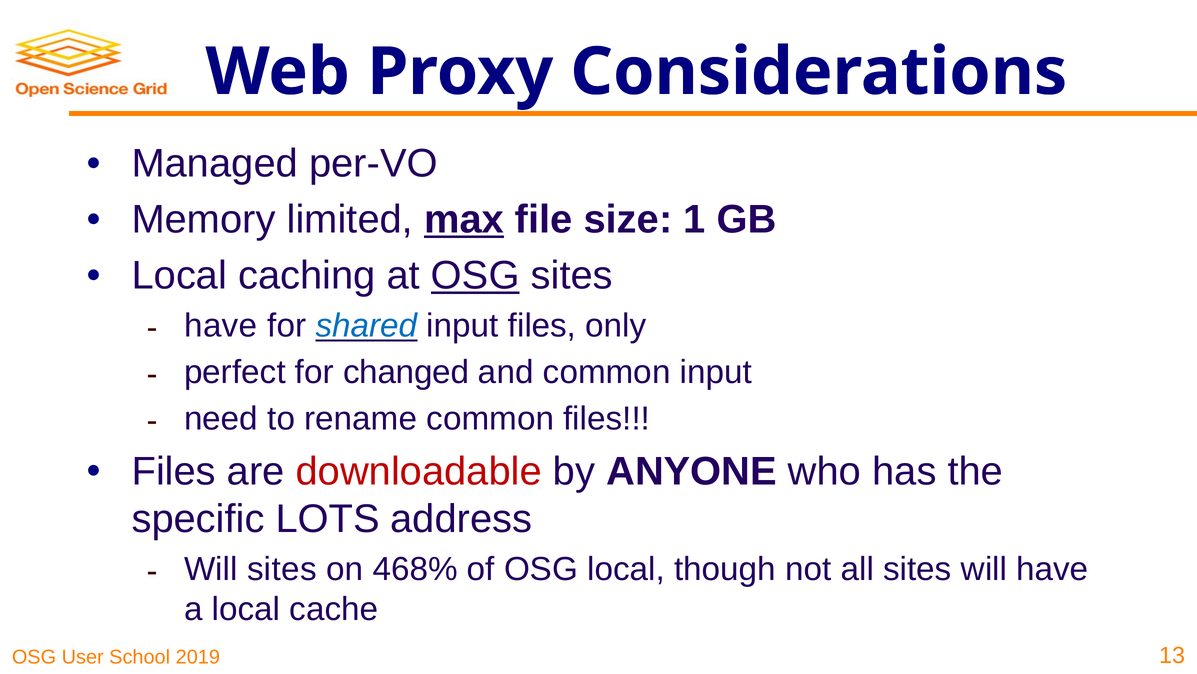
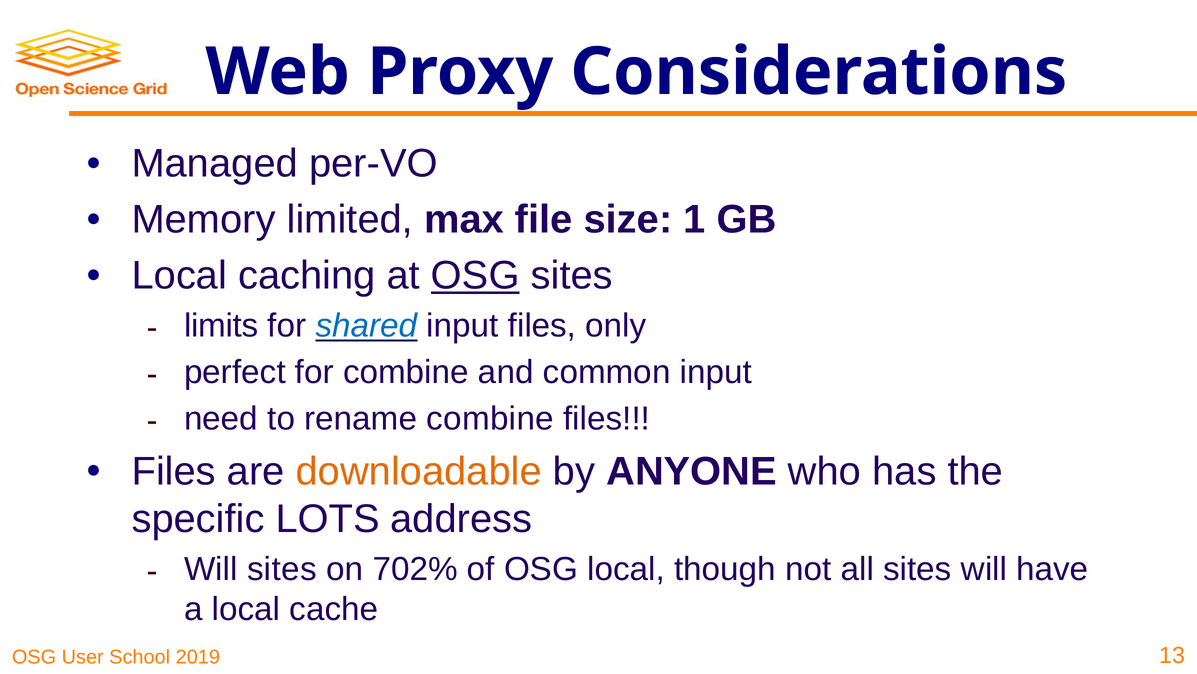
max underline: present -> none
have at (221, 325): have -> limits
for changed: changed -> combine
rename common: common -> combine
downloadable colour: red -> orange
468%: 468% -> 702%
